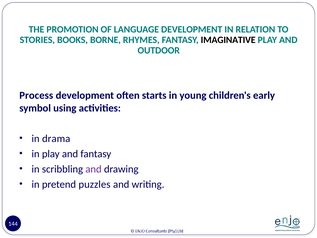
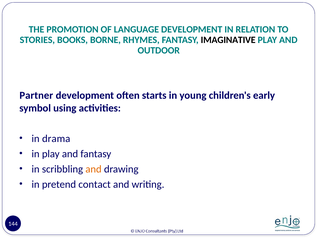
Process: Process -> Partner
and at (94, 169) colour: purple -> orange
puzzles: puzzles -> contact
